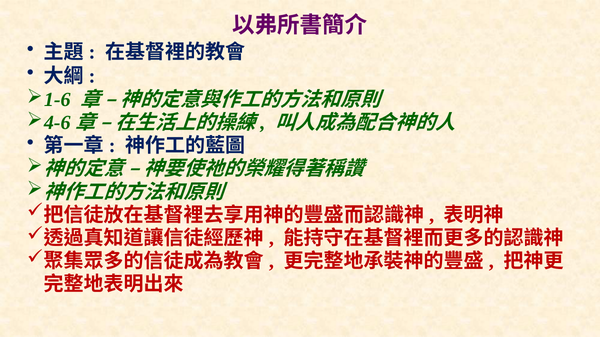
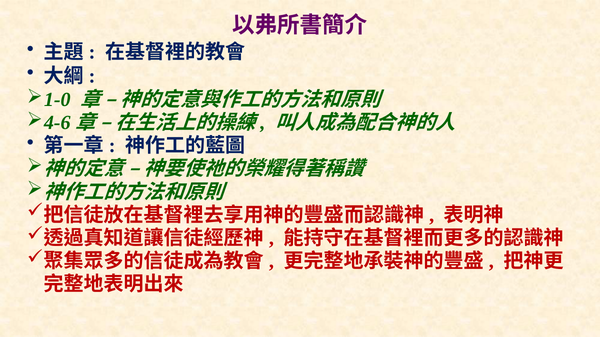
1-6: 1-6 -> 1-0
